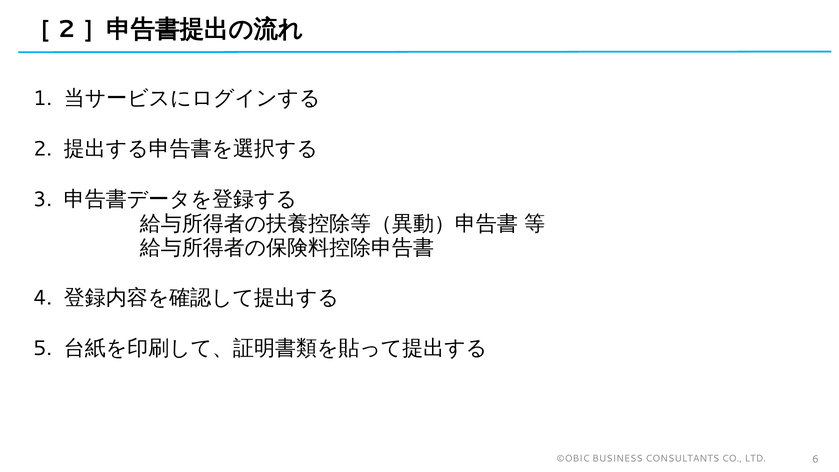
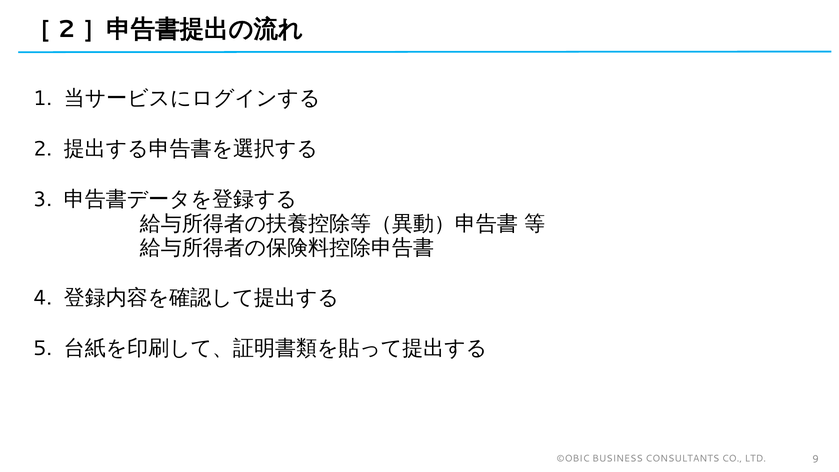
6: 6 -> 9
